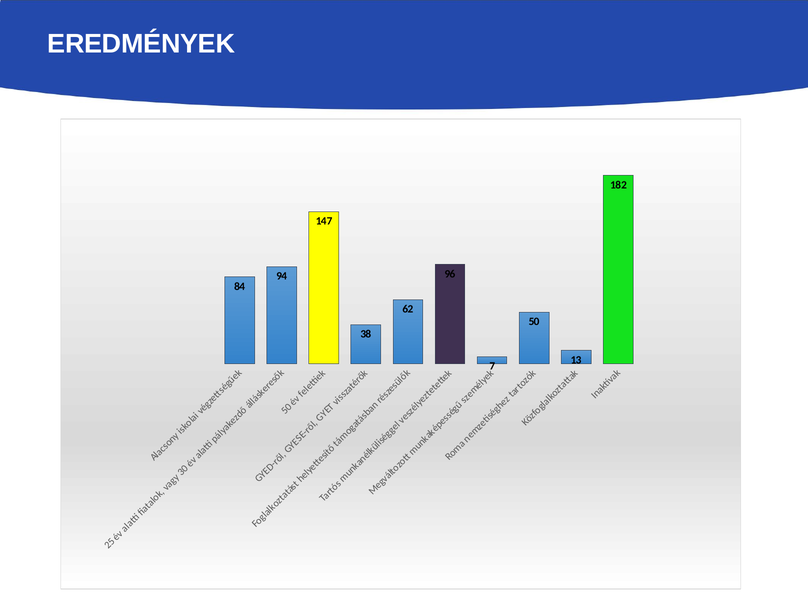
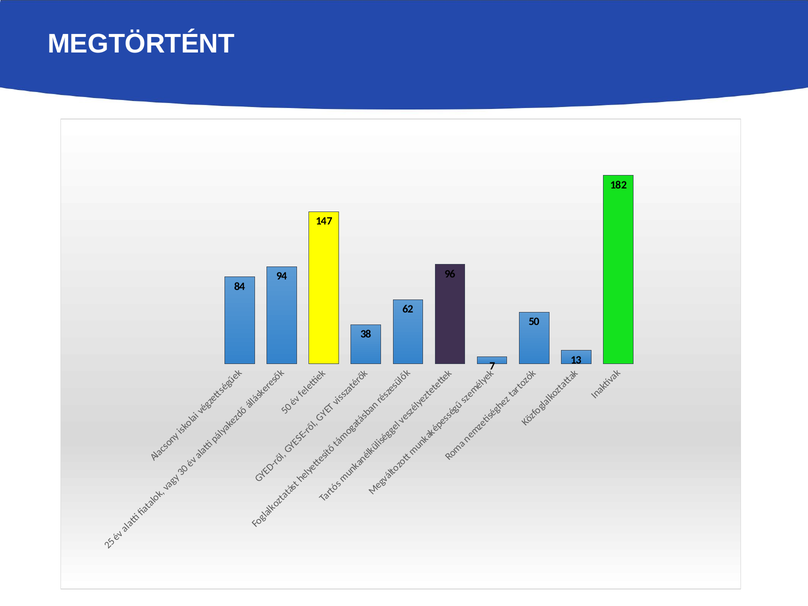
EREDMÉNYEK: EREDMÉNYEK -> MEGTÖRTÉNT
